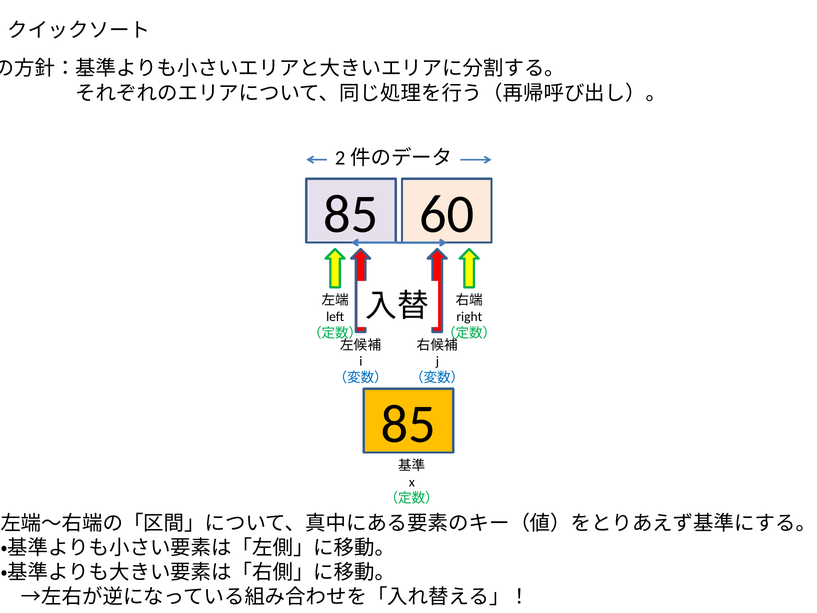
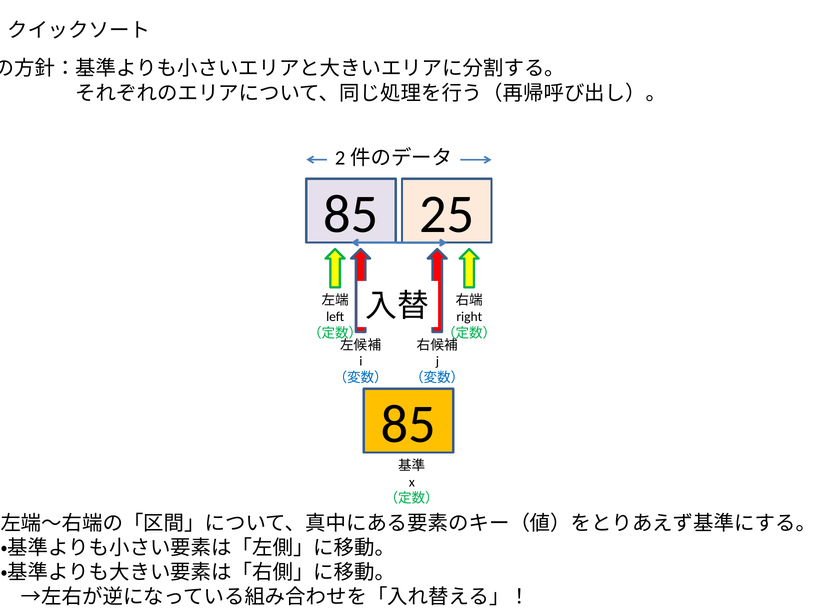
60: 60 -> 25
